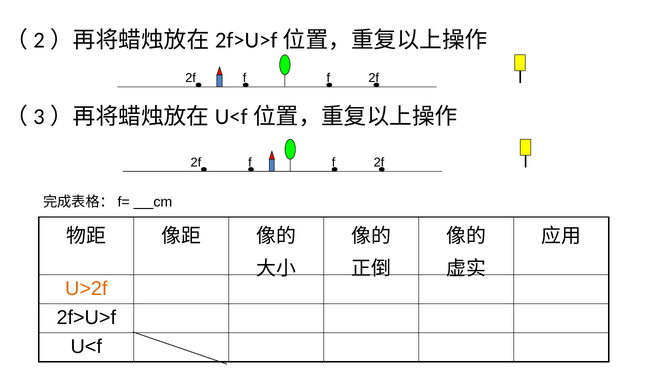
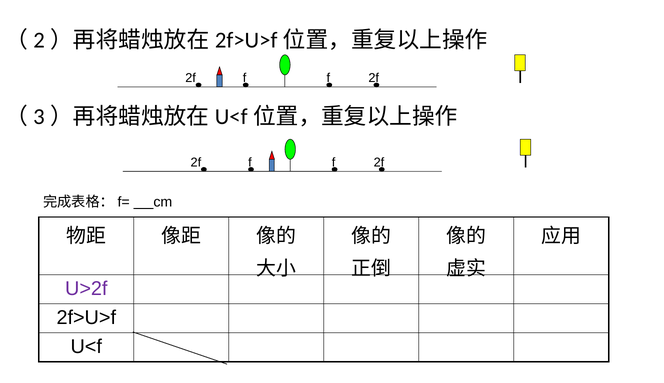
U>2f colour: orange -> purple
